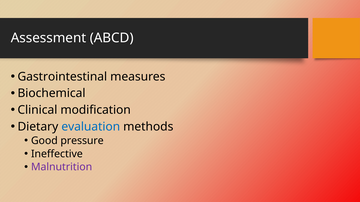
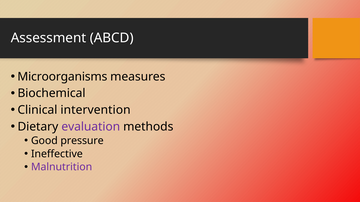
Gastrointestinal: Gastrointestinal -> Microorganisms
modification: modification -> intervention
evaluation colour: blue -> purple
